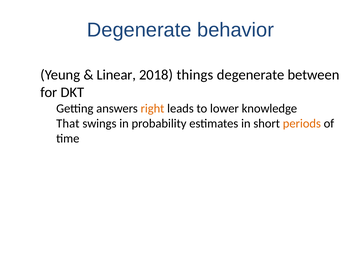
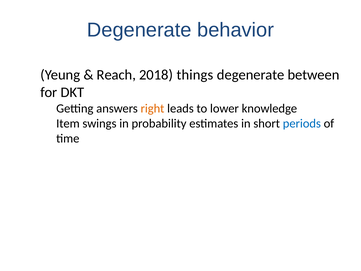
Linear: Linear -> Reach
That: That -> Item
periods colour: orange -> blue
